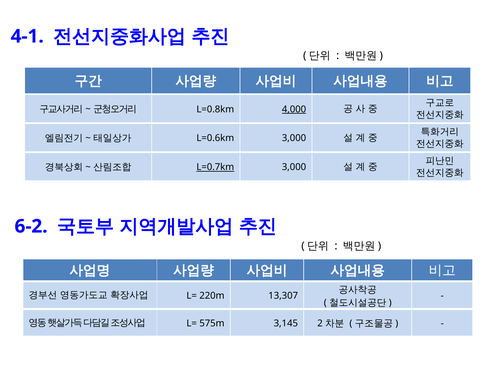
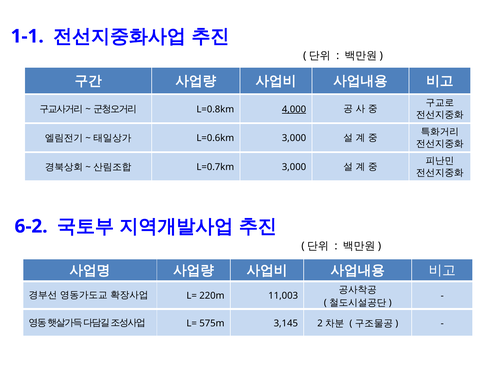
4-1: 4-1 -> 1-1
L=0.7km underline: present -> none
13,307: 13,307 -> 11,003
